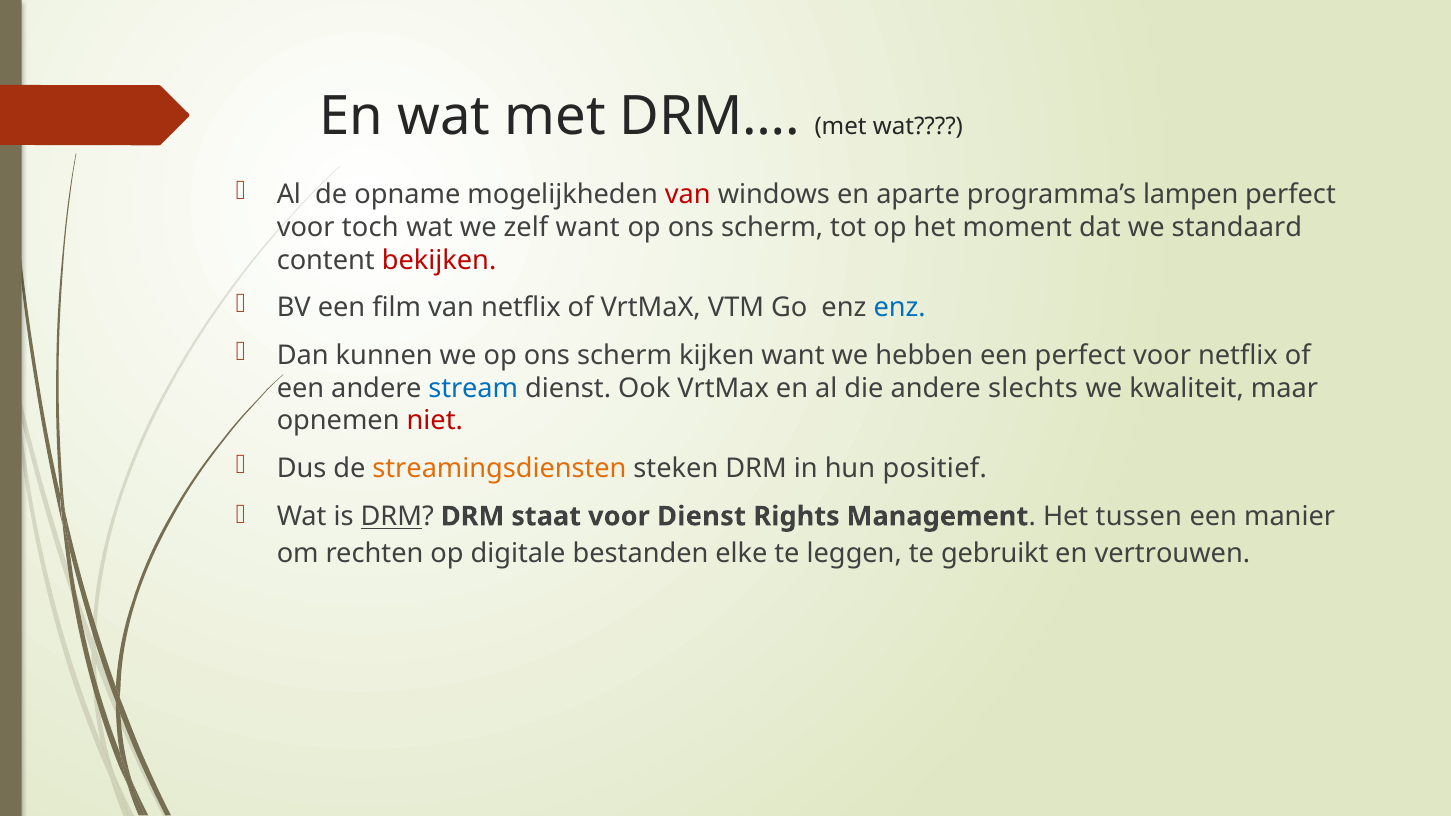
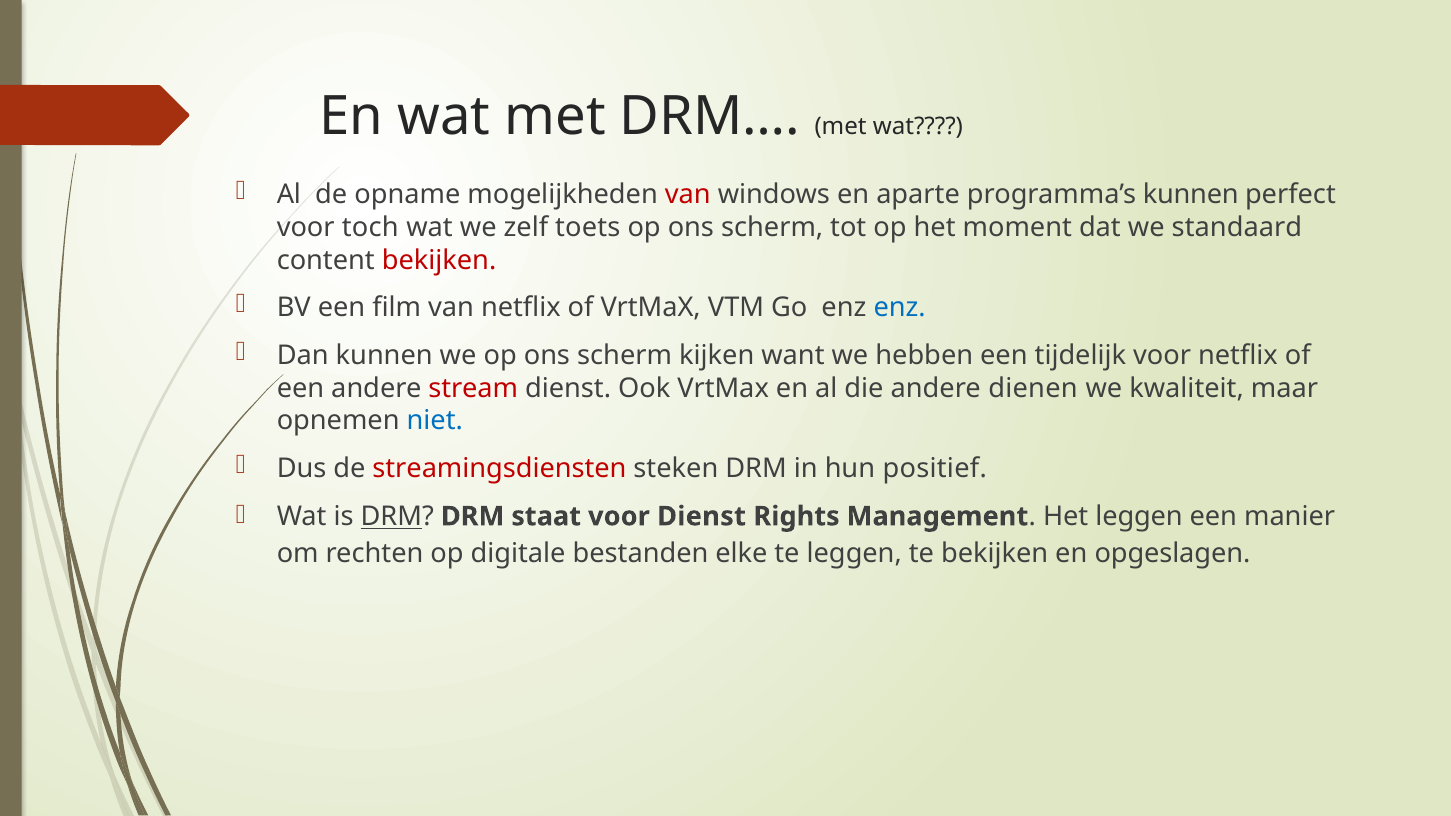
programma’s lampen: lampen -> kunnen
zelf want: want -> toets
een perfect: perfect -> tijdelijk
stream colour: blue -> red
slechts: slechts -> dienen
niet colour: red -> blue
streamingsdiensten colour: orange -> red
Het tussen: tussen -> leggen
te gebruikt: gebruikt -> bekijken
vertrouwen: vertrouwen -> opgeslagen
